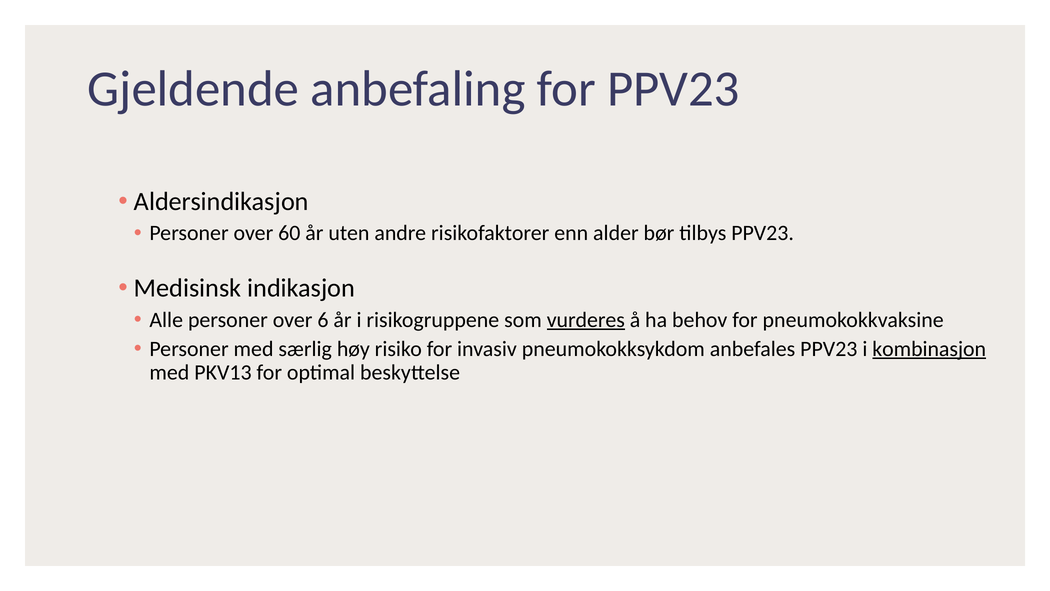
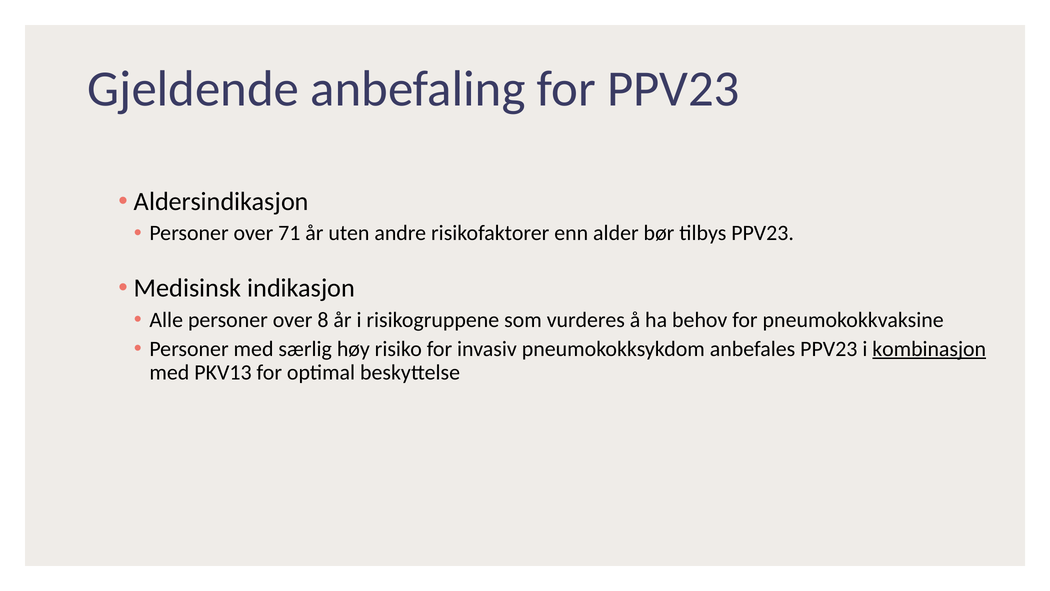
60: 60 -> 71
6: 6 -> 8
vurderes underline: present -> none
